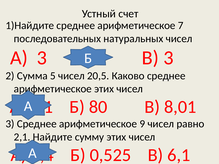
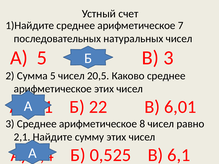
А 3: 3 -> 5
80: 80 -> 22
8,01: 8,01 -> 6,01
9: 9 -> 8
